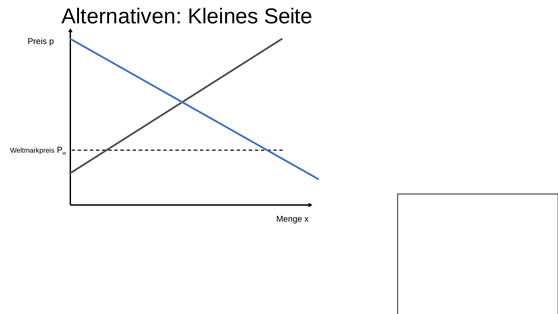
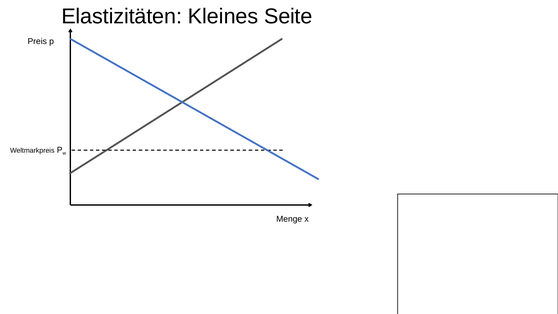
Alternativen: Alternativen -> Elastizitäten
